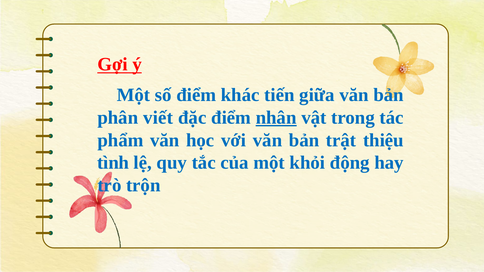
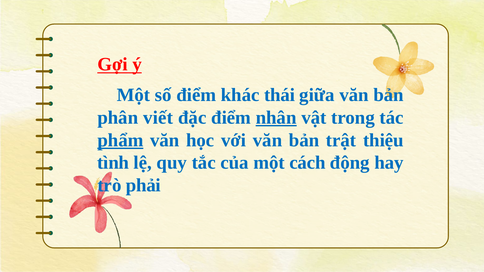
tiến: tiến -> thái
phẩm underline: none -> present
khỏi: khỏi -> cách
trộn: trộn -> phải
